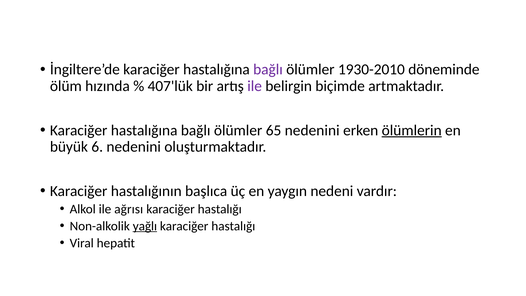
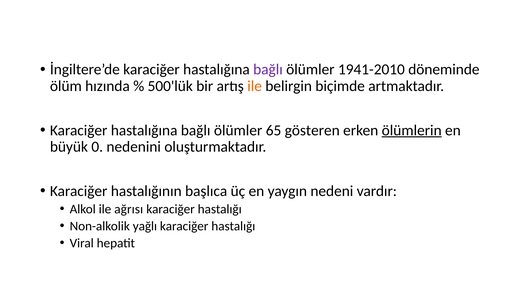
1930-2010: 1930-2010 -> 1941-2010
407'lük: 407'lük -> 500'lük
ile at (255, 86) colour: purple -> orange
65 nedenini: nedenini -> gösteren
6: 6 -> 0
yağlı underline: present -> none
